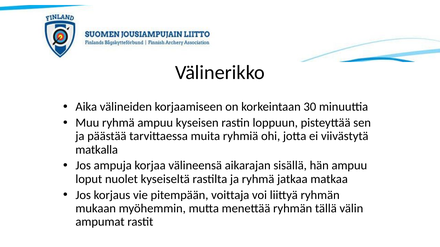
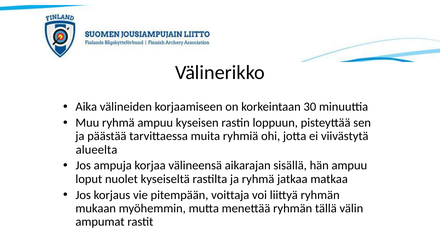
matkalla: matkalla -> alueelta
